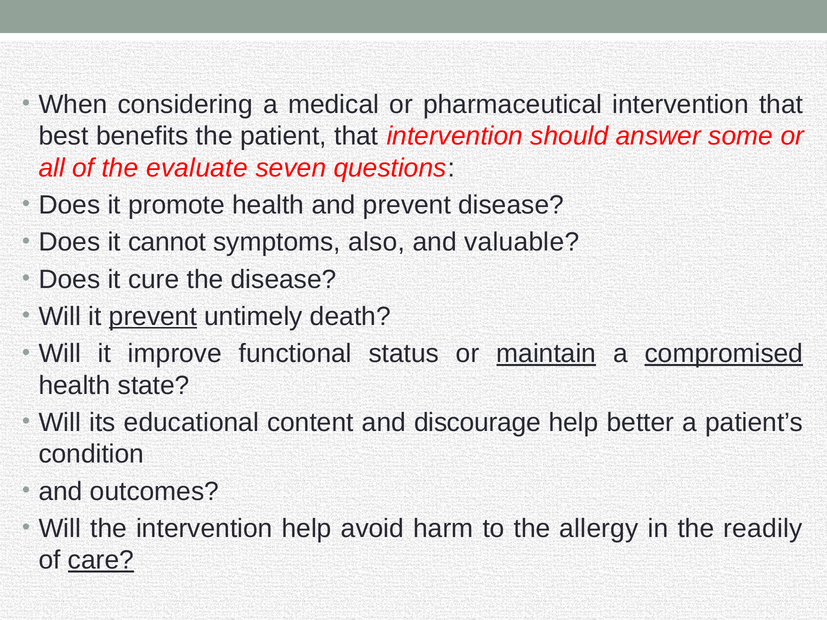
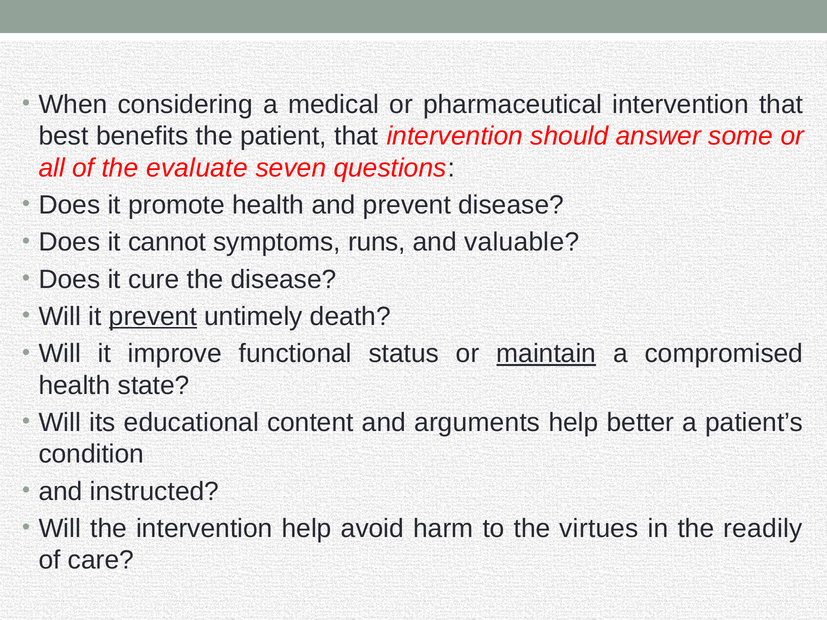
also: also -> runs
compromised underline: present -> none
discourage: discourage -> arguments
outcomes: outcomes -> instructed
allergy: allergy -> virtues
care underline: present -> none
